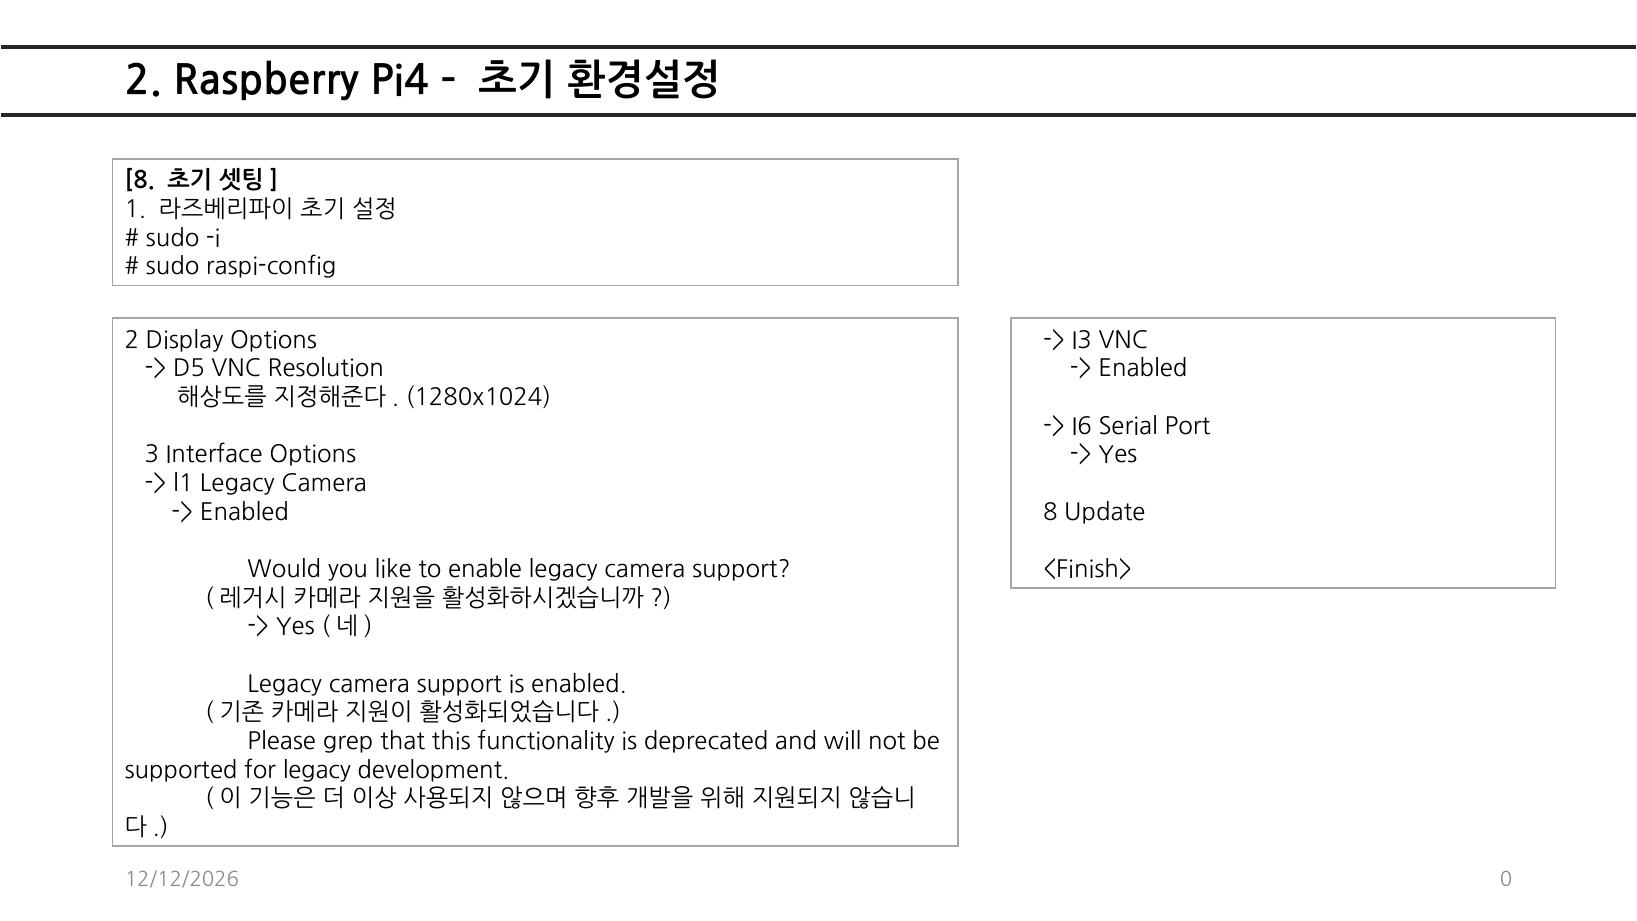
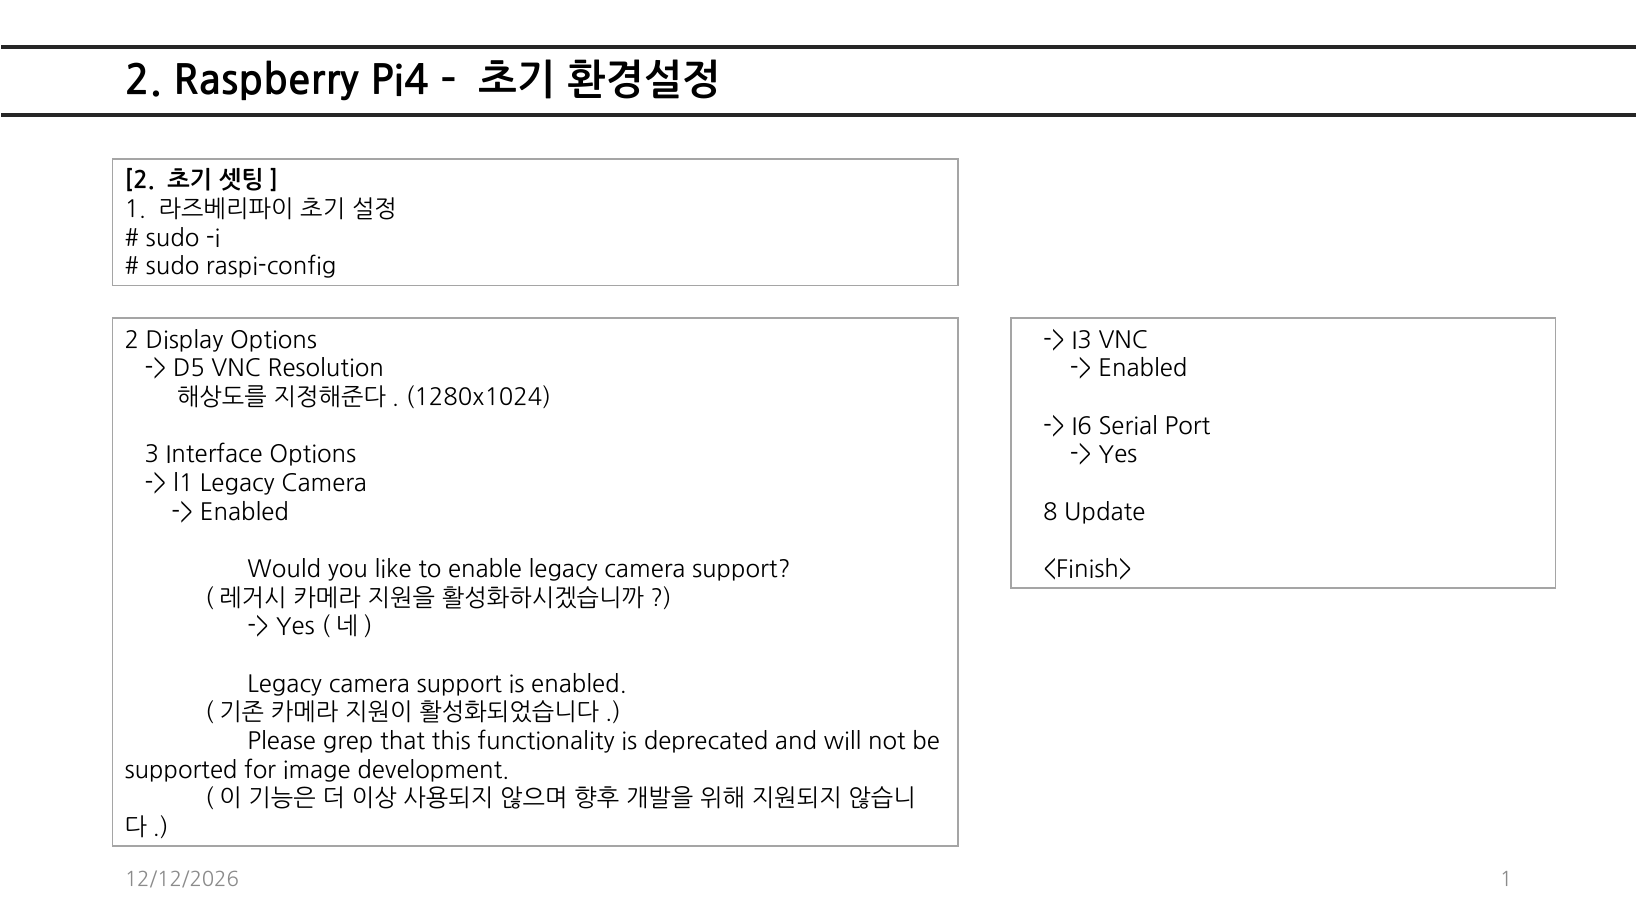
8 at (140, 181): 8 -> 2
for legacy: legacy -> image
0 at (1506, 879): 0 -> 1
